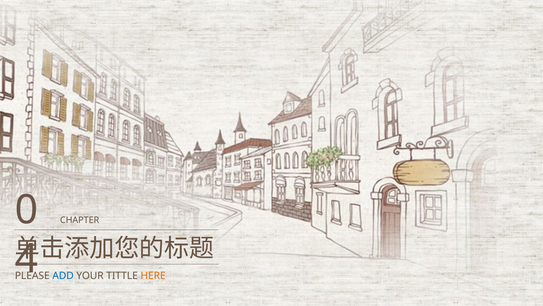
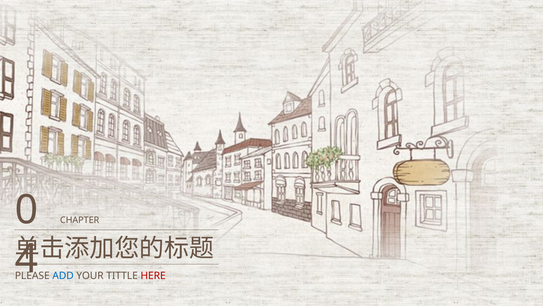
HERE colour: orange -> red
